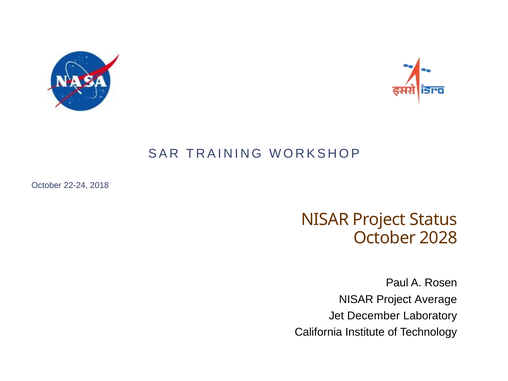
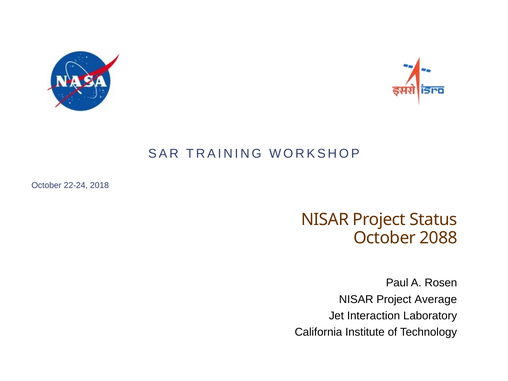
2028: 2028 -> 2088
December: December -> Interaction
